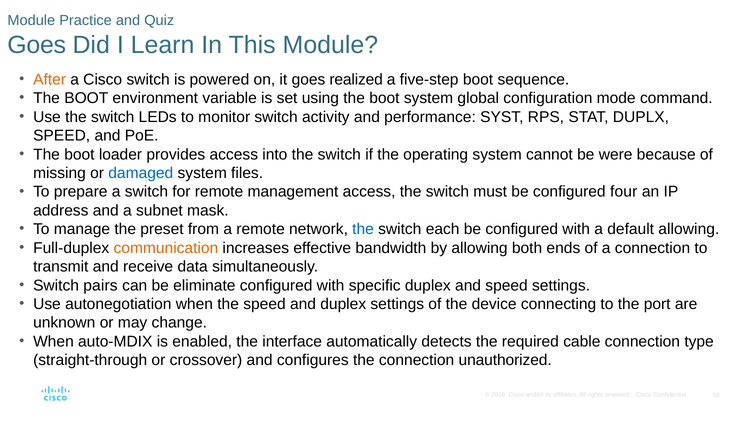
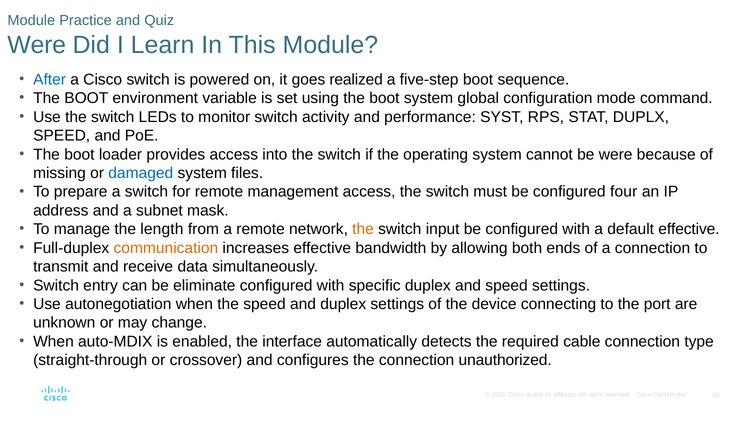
Goes at (37, 45): Goes -> Were
After colour: orange -> blue
preset: preset -> length
the at (363, 229) colour: blue -> orange
each: each -> input
default allowing: allowing -> effective
pairs: pairs -> entry
